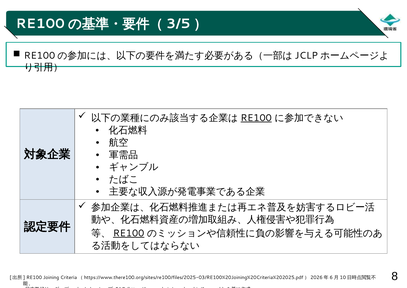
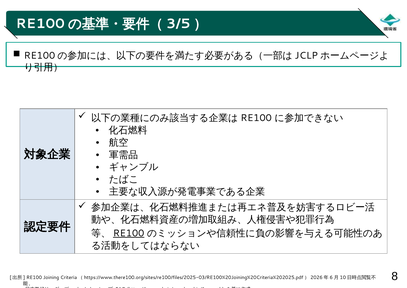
RE100 at (256, 118) underline: present -> none
